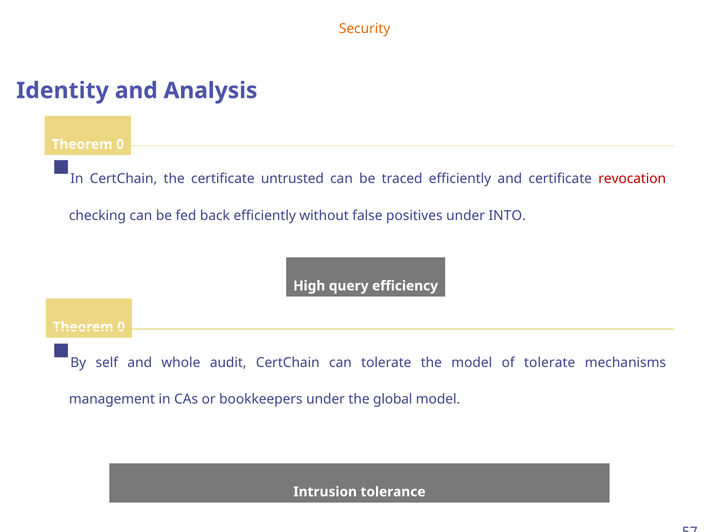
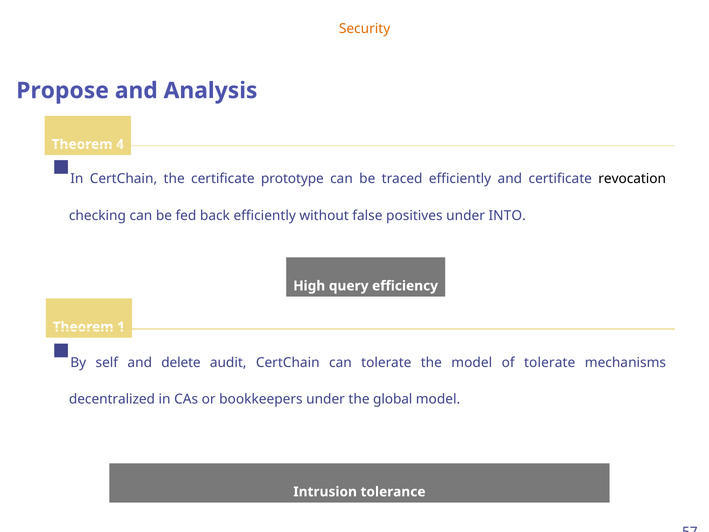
Identity: Identity -> Propose
0 at (120, 144): 0 -> 4
untrusted: untrusted -> prototype
revocation colour: red -> black
0 at (121, 327): 0 -> 1
whole: whole -> delete
management: management -> decentralized
